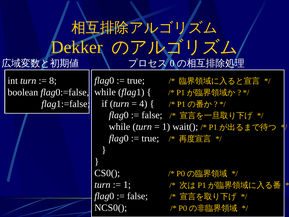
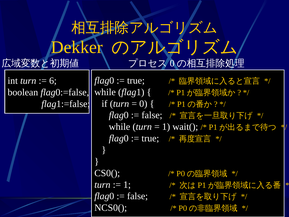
8: 8 -> 6
4: 4 -> 0
